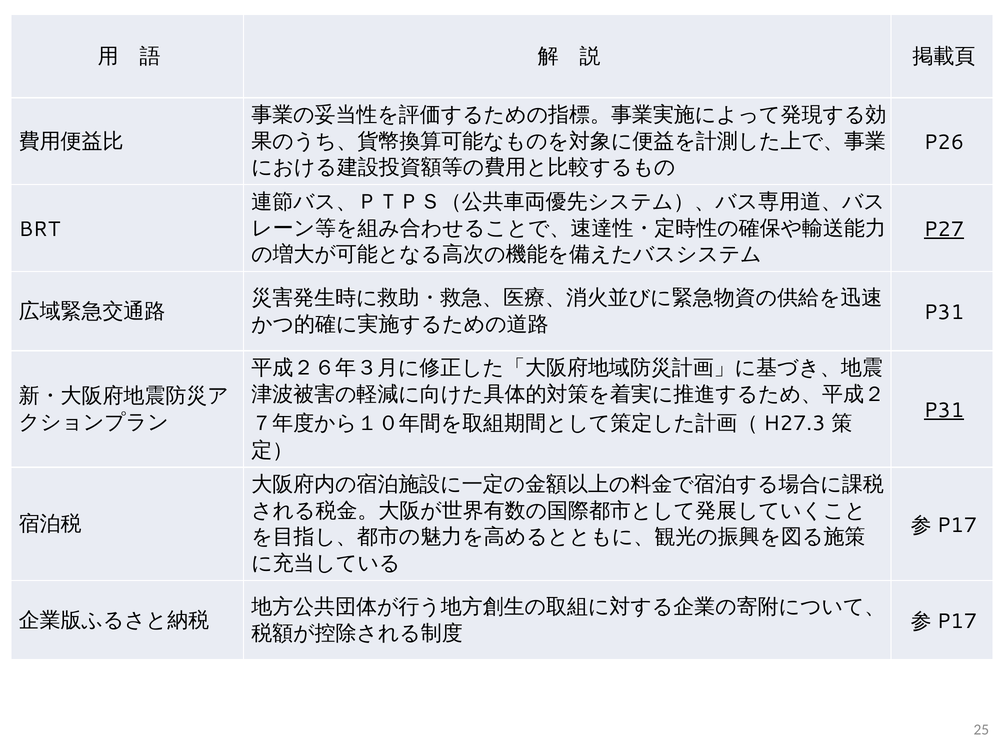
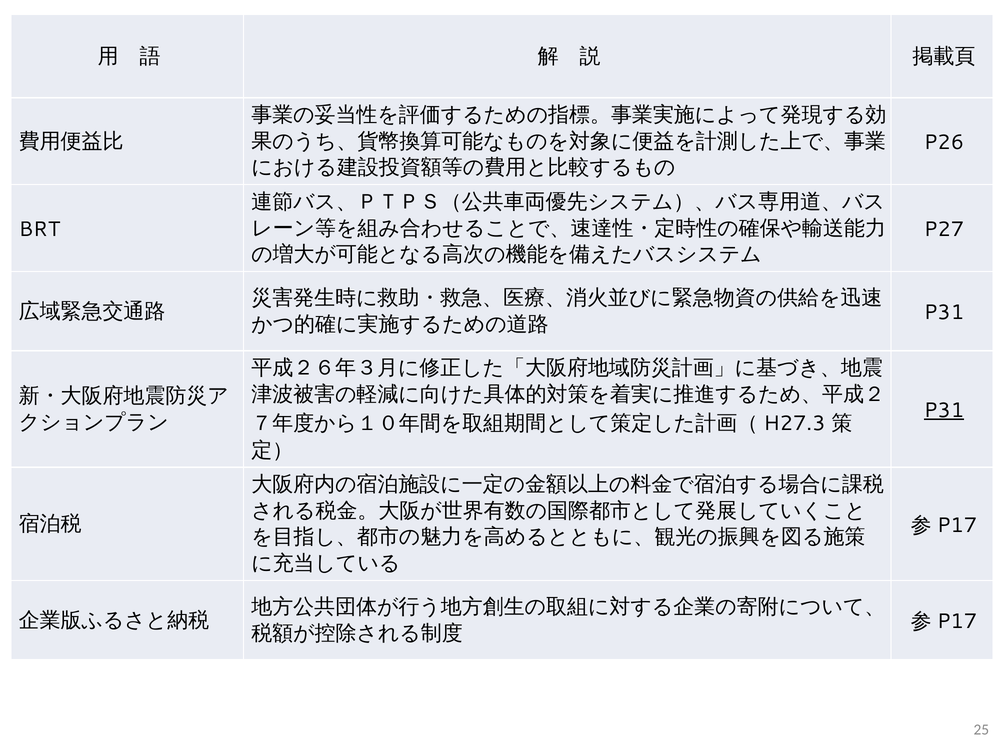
P27 underline: present -> none
